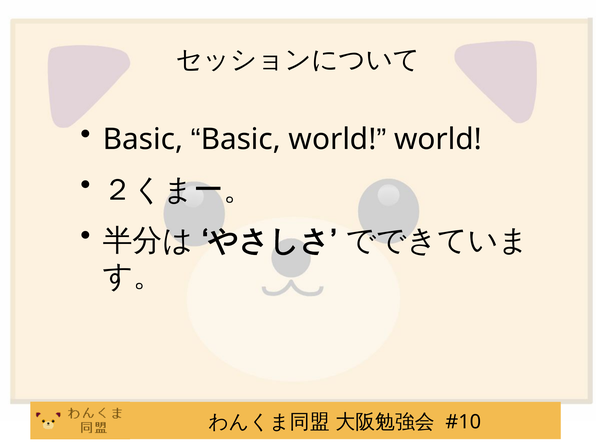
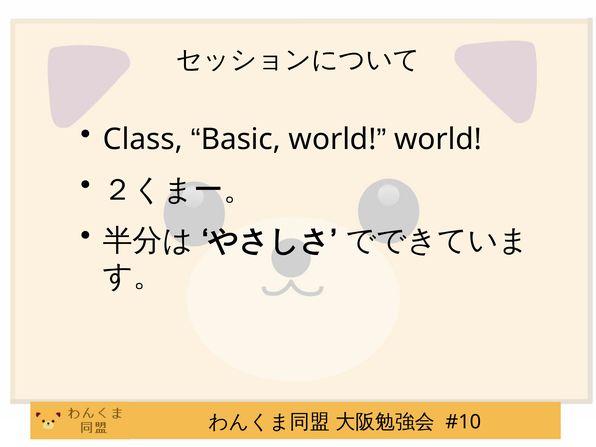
Basic at (143, 139): Basic -> Class
